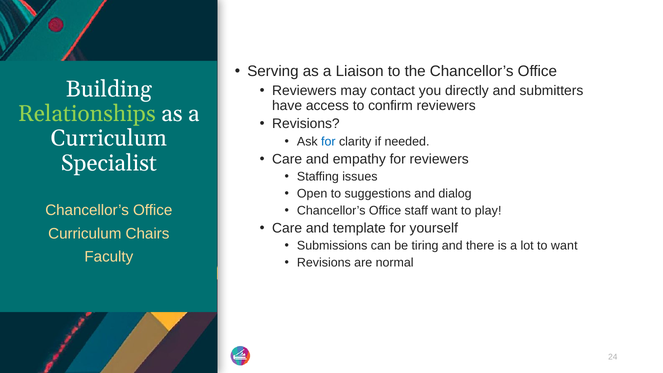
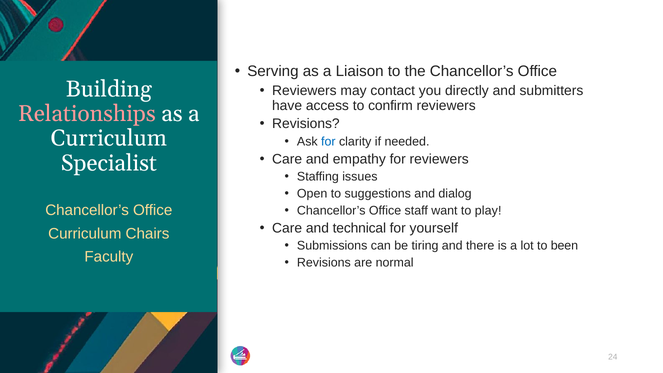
Relationships colour: light green -> pink
template: template -> technical
to want: want -> been
